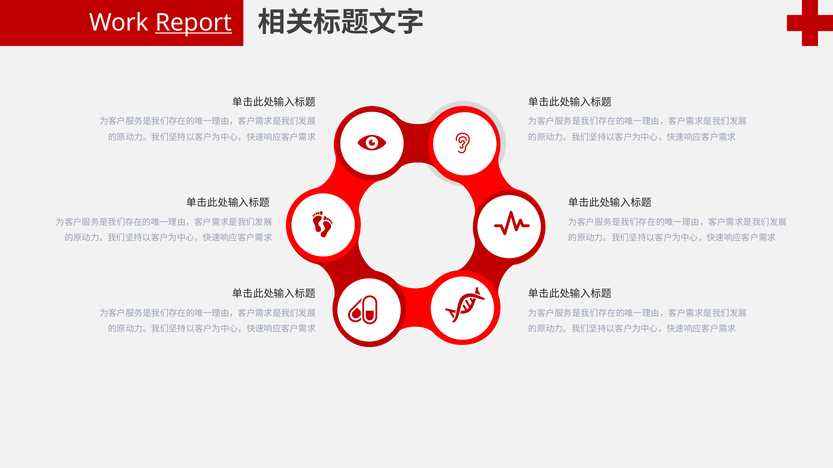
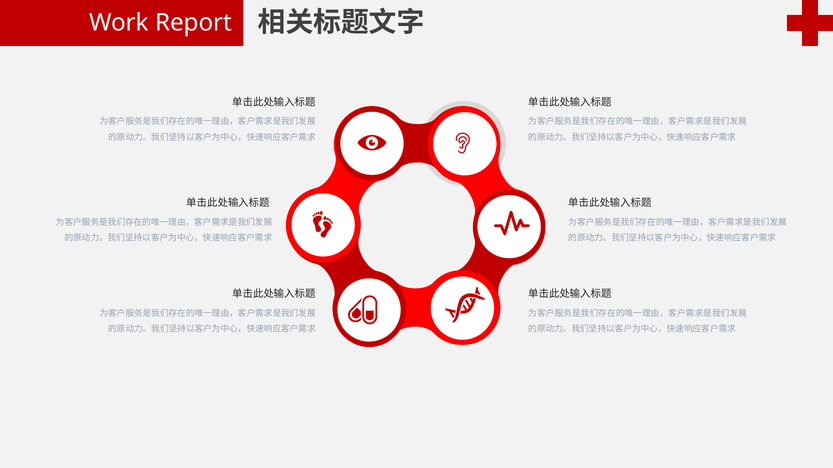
Report underline: present -> none
